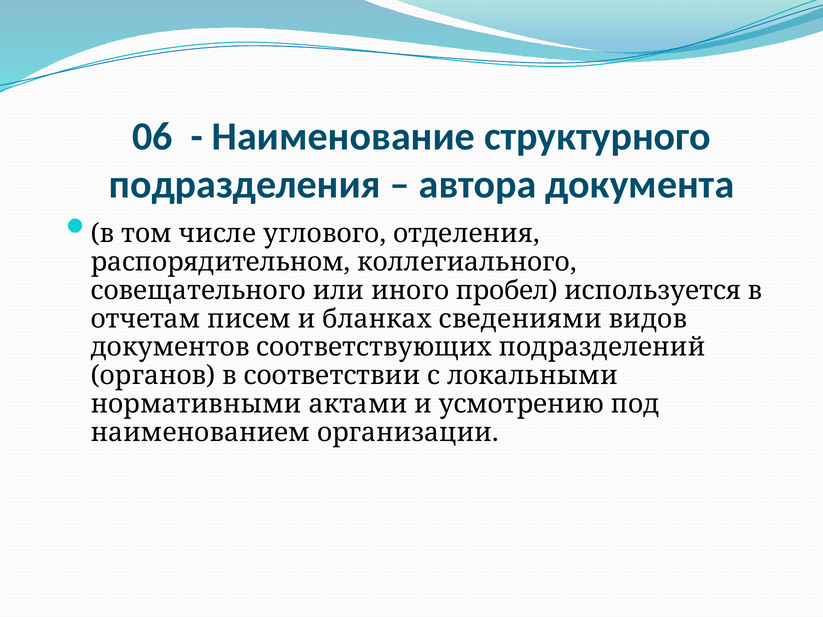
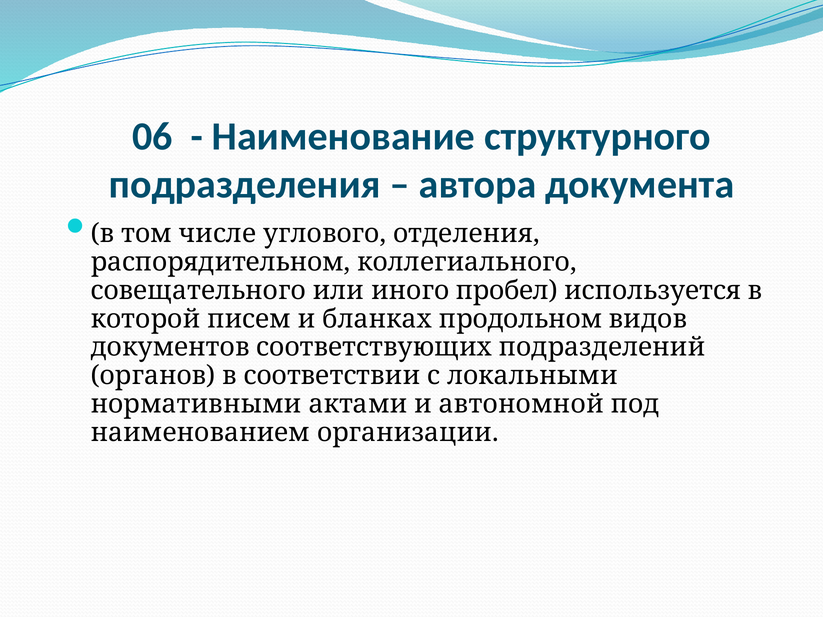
отчетам: отчетам -> которой
сведениями: сведениями -> продольном
усмотрению: усмотрению -> автономной
